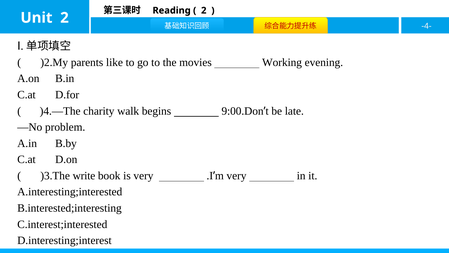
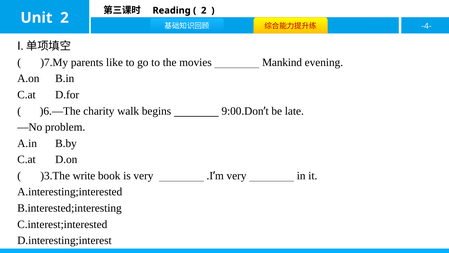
)2.My: )2.My -> )7.My
Working: Working -> Mankind
)4.—The: )4.—The -> )6.—The
